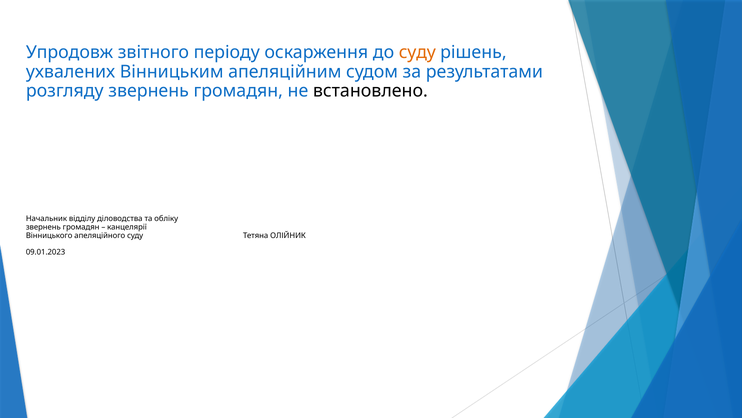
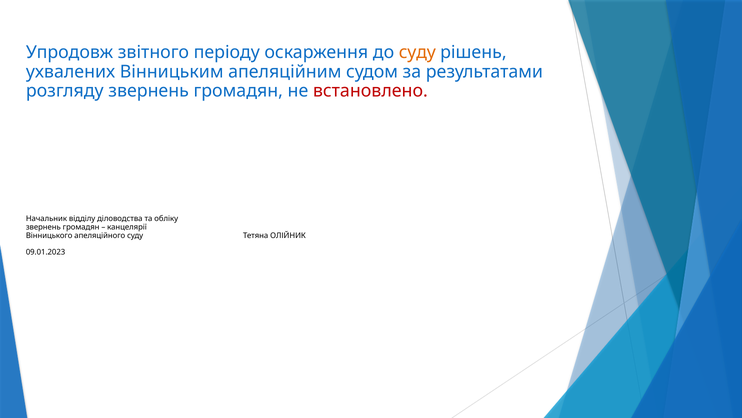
встановлено colour: black -> red
